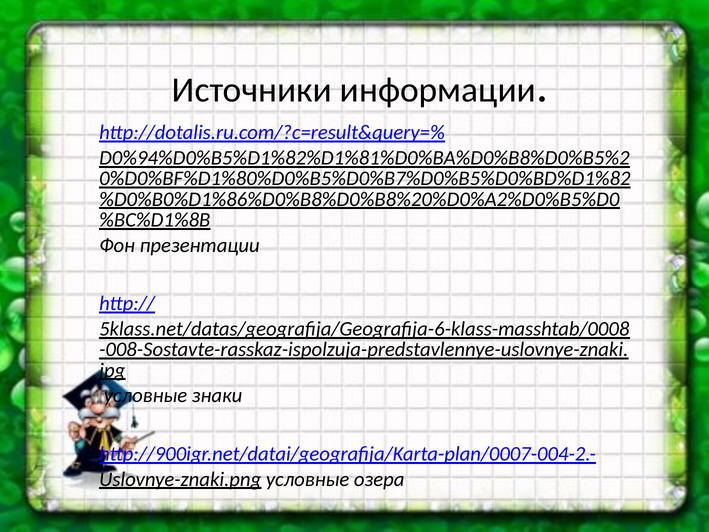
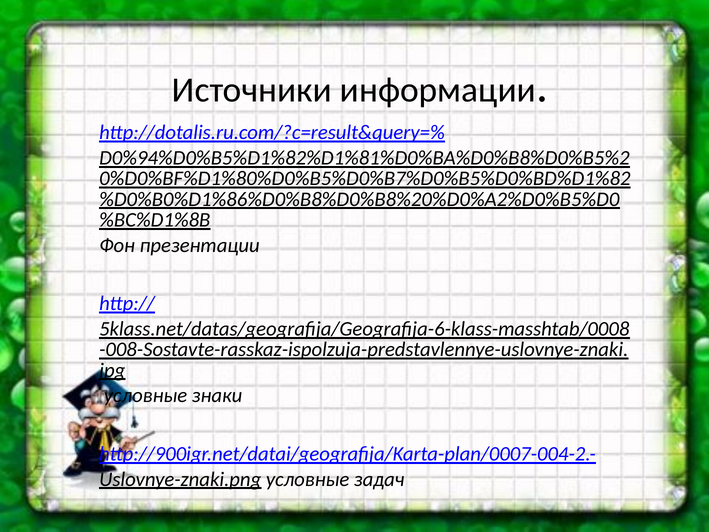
озера: озера -> задач
